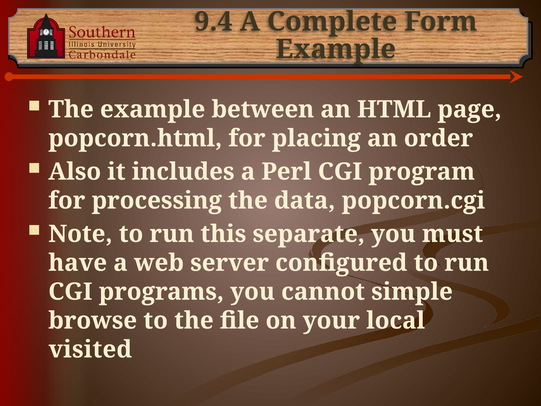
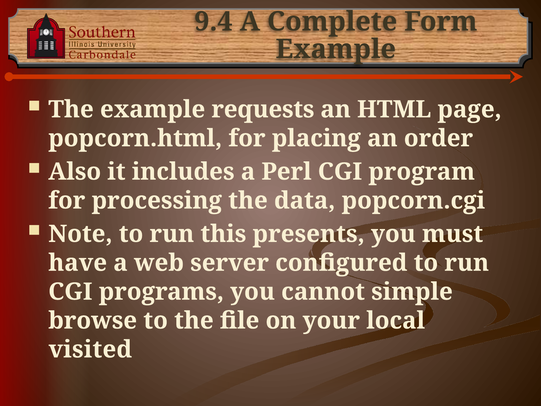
between: between -> requests
separate: separate -> presents
